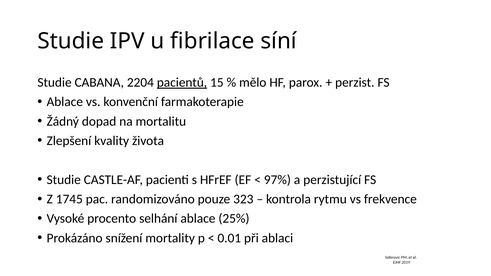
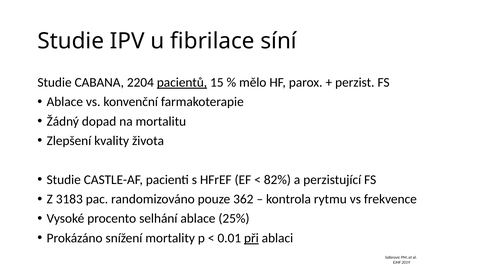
97%: 97% -> 82%
1745: 1745 -> 3183
323: 323 -> 362
při underline: none -> present
